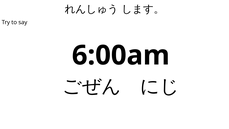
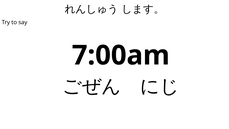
6:00am: 6:00am -> 7:00am
